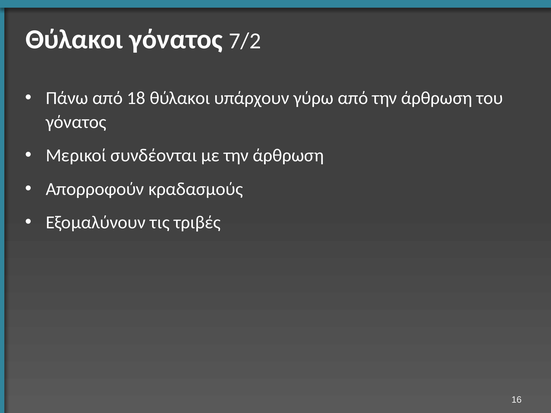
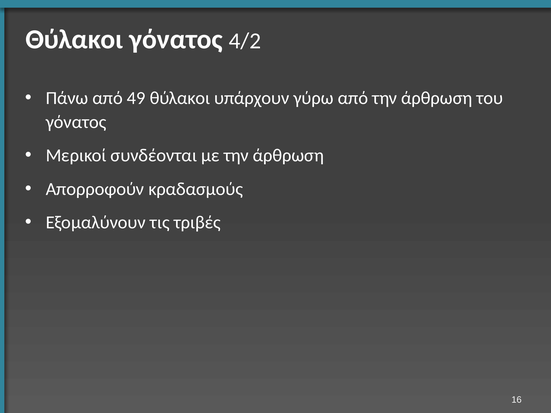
7/2: 7/2 -> 4/2
18: 18 -> 49
